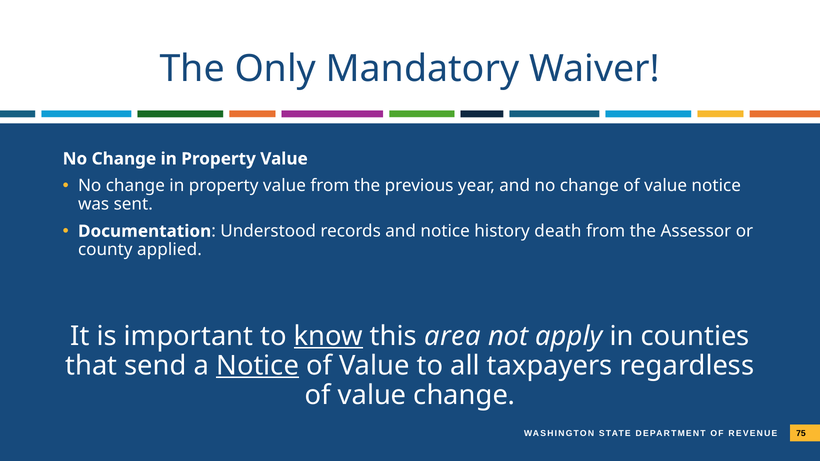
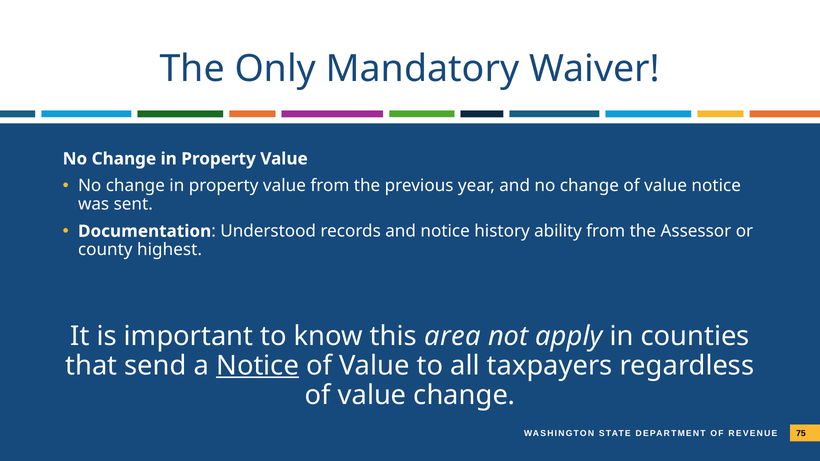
death: death -> ability
applied: applied -> highest
know underline: present -> none
